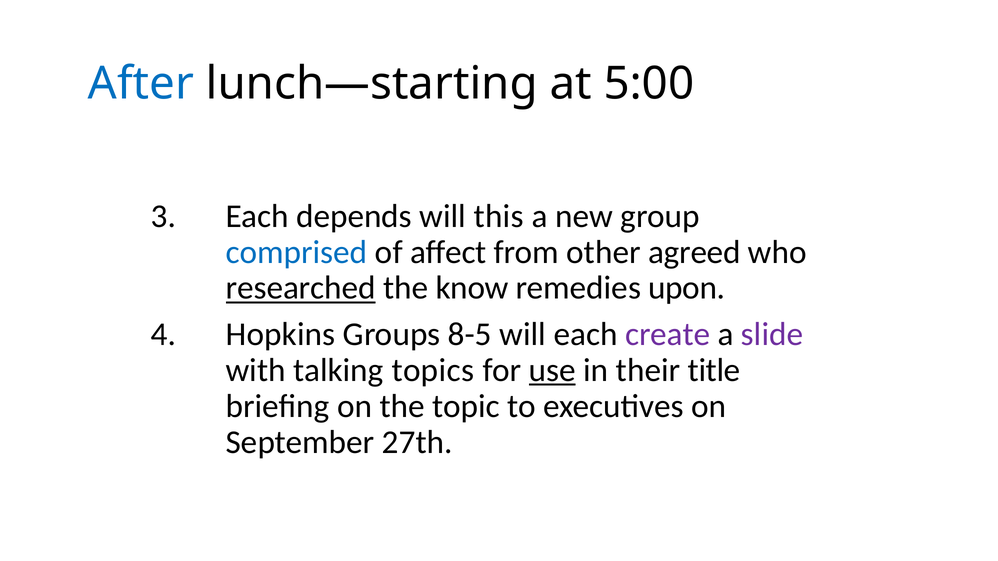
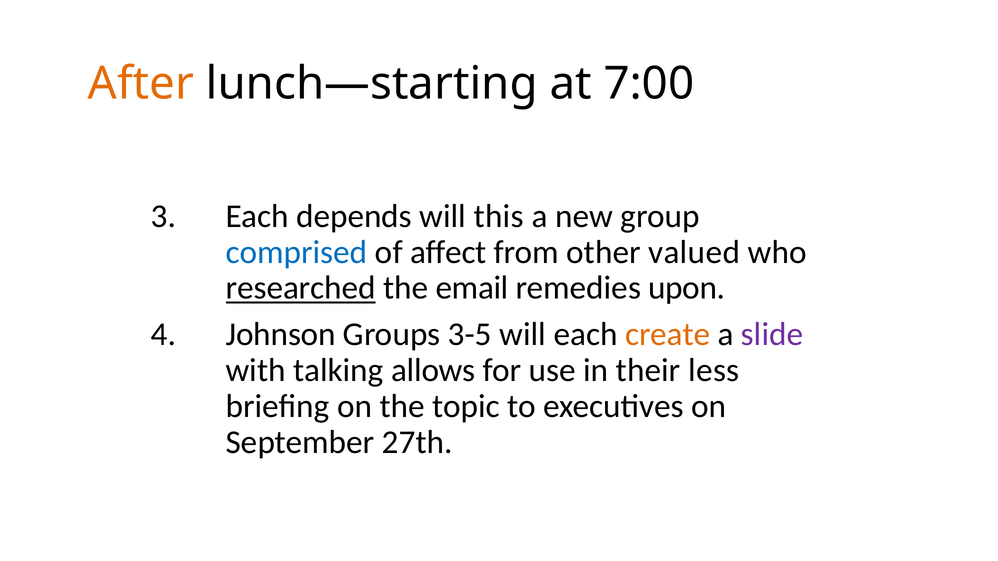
After colour: blue -> orange
5:00: 5:00 -> 7:00
agreed: agreed -> valued
know: know -> email
Hopkins: Hopkins -> Johnson
8-5: 8-5 -> 3-5
create colour: purple -> orange
topics: topics -> allows
use underline: present -> none
title: title -> less
